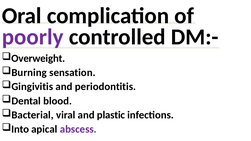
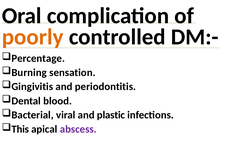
poorly colour: purple -> orange
Overweight: Overweight -> Percentage
Into: Into -> This
